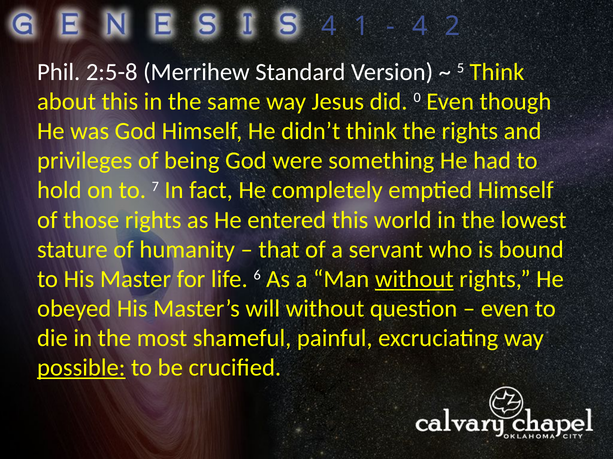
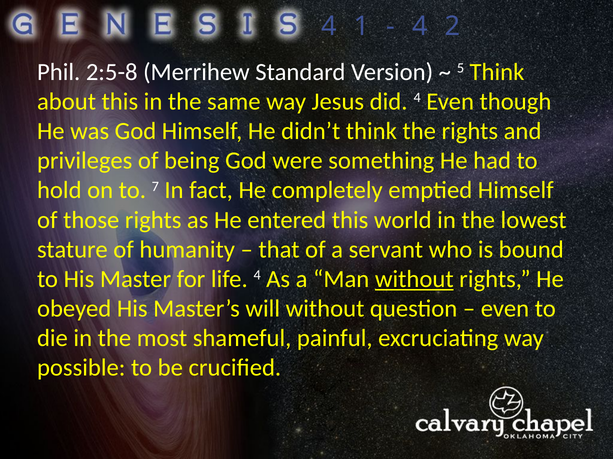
did 0: 0 -> 4
life 6: 6 -> 4
possible underline: present -> none
